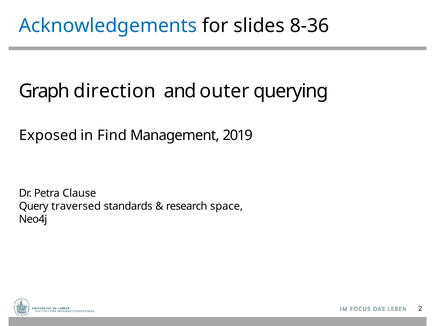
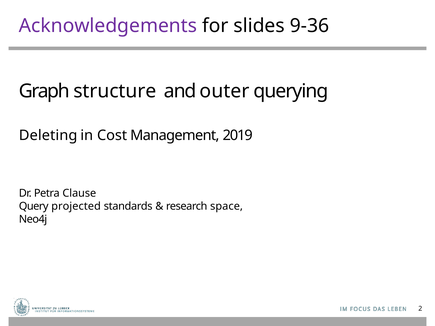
Acknowledgements colour: blue -> purple
8-36: 8-36 -> 9-36
direction: direction -> structure
Exposed: Exposed -> Deleting
Find: Find -> Cost
traversed: traversed -> projected
